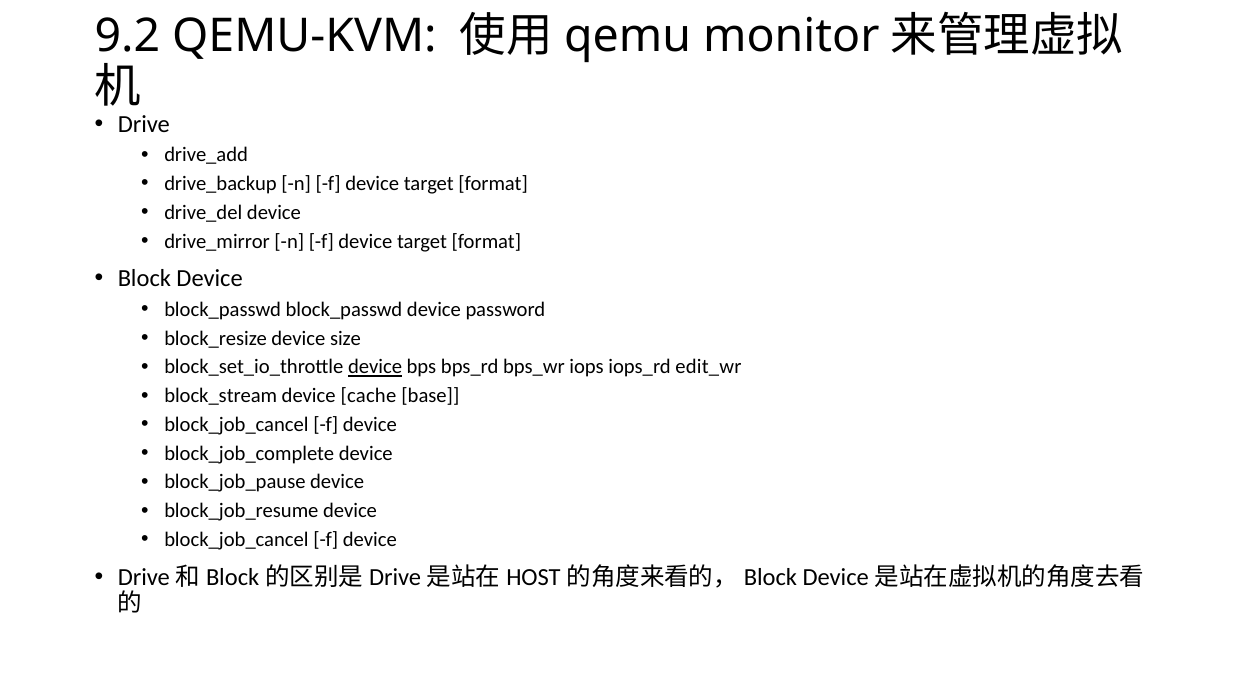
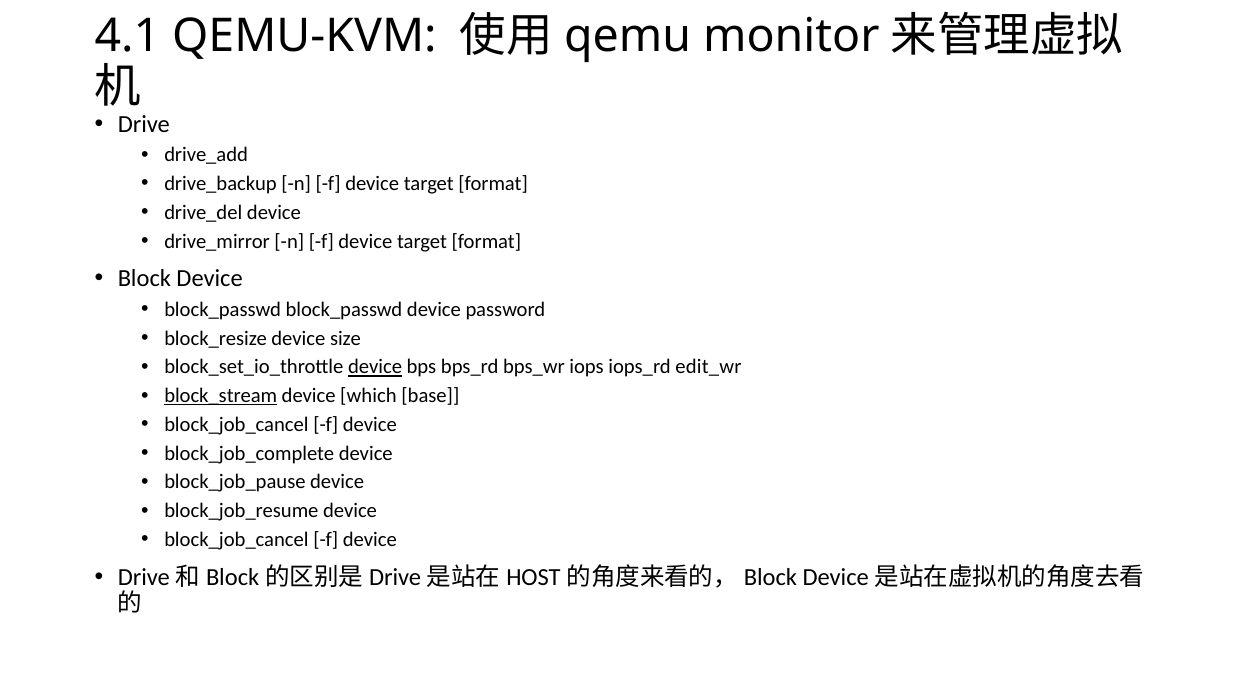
9.2: 9.2 -> 4.1
block_stream underline: none -> present
cache: cache -> which
